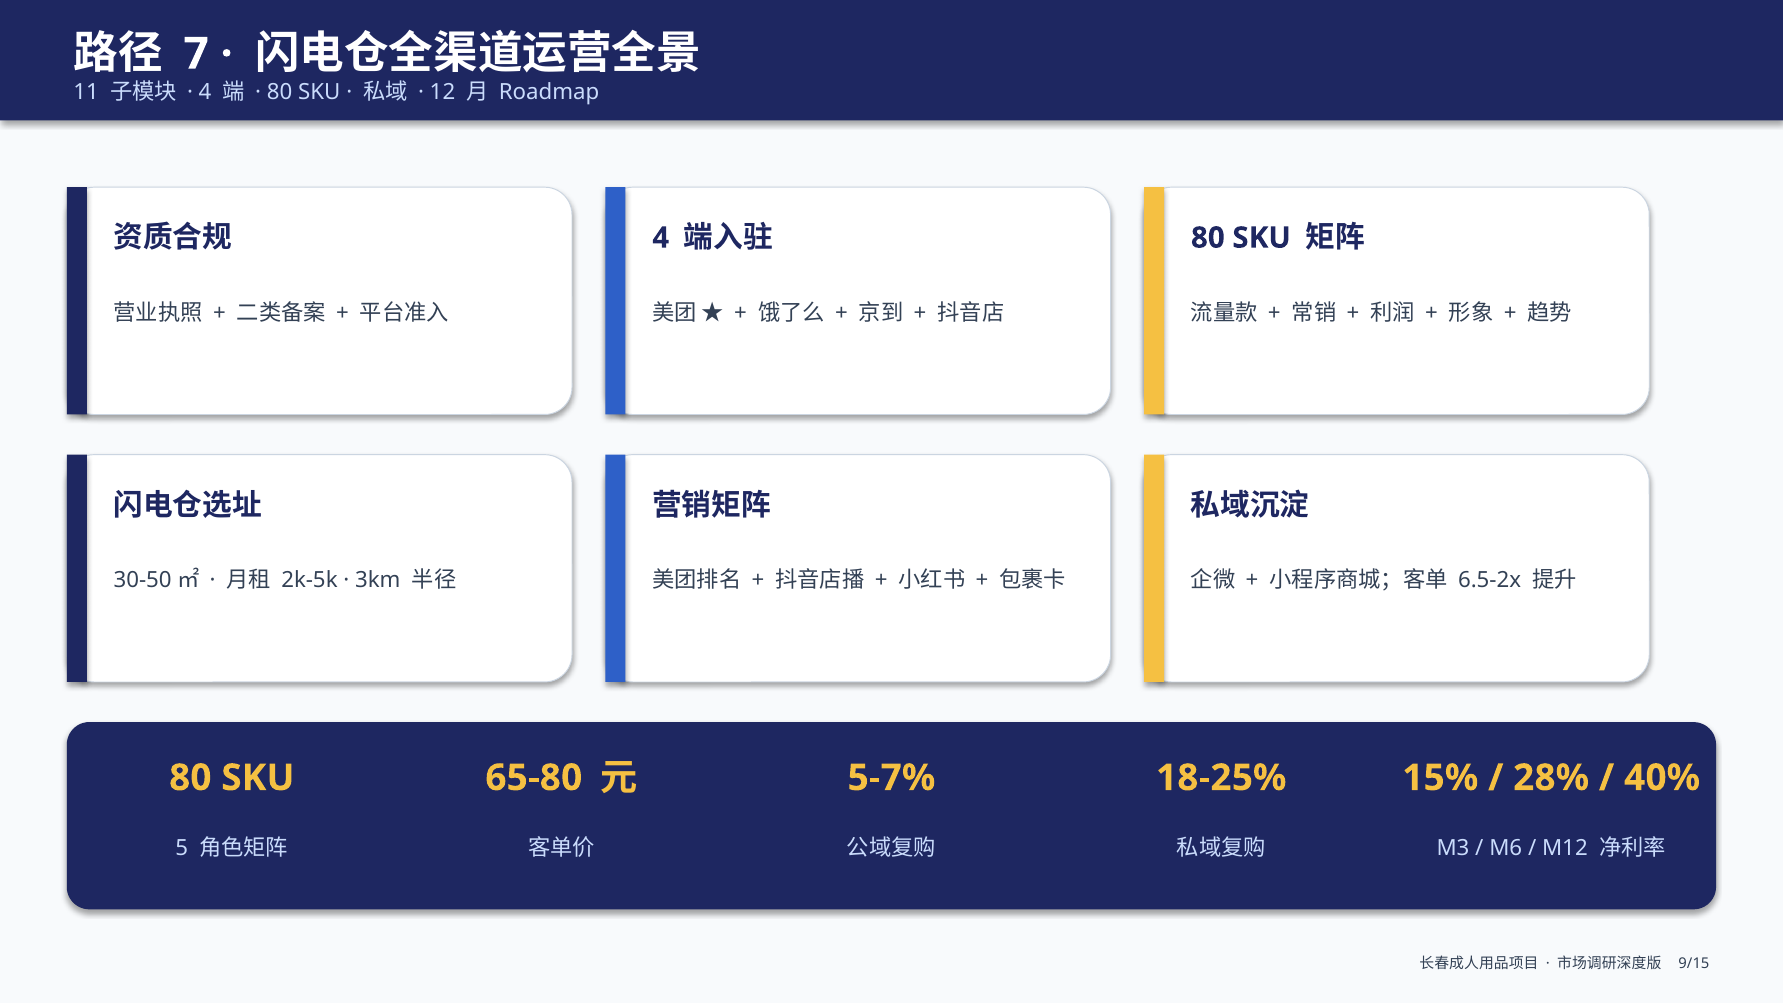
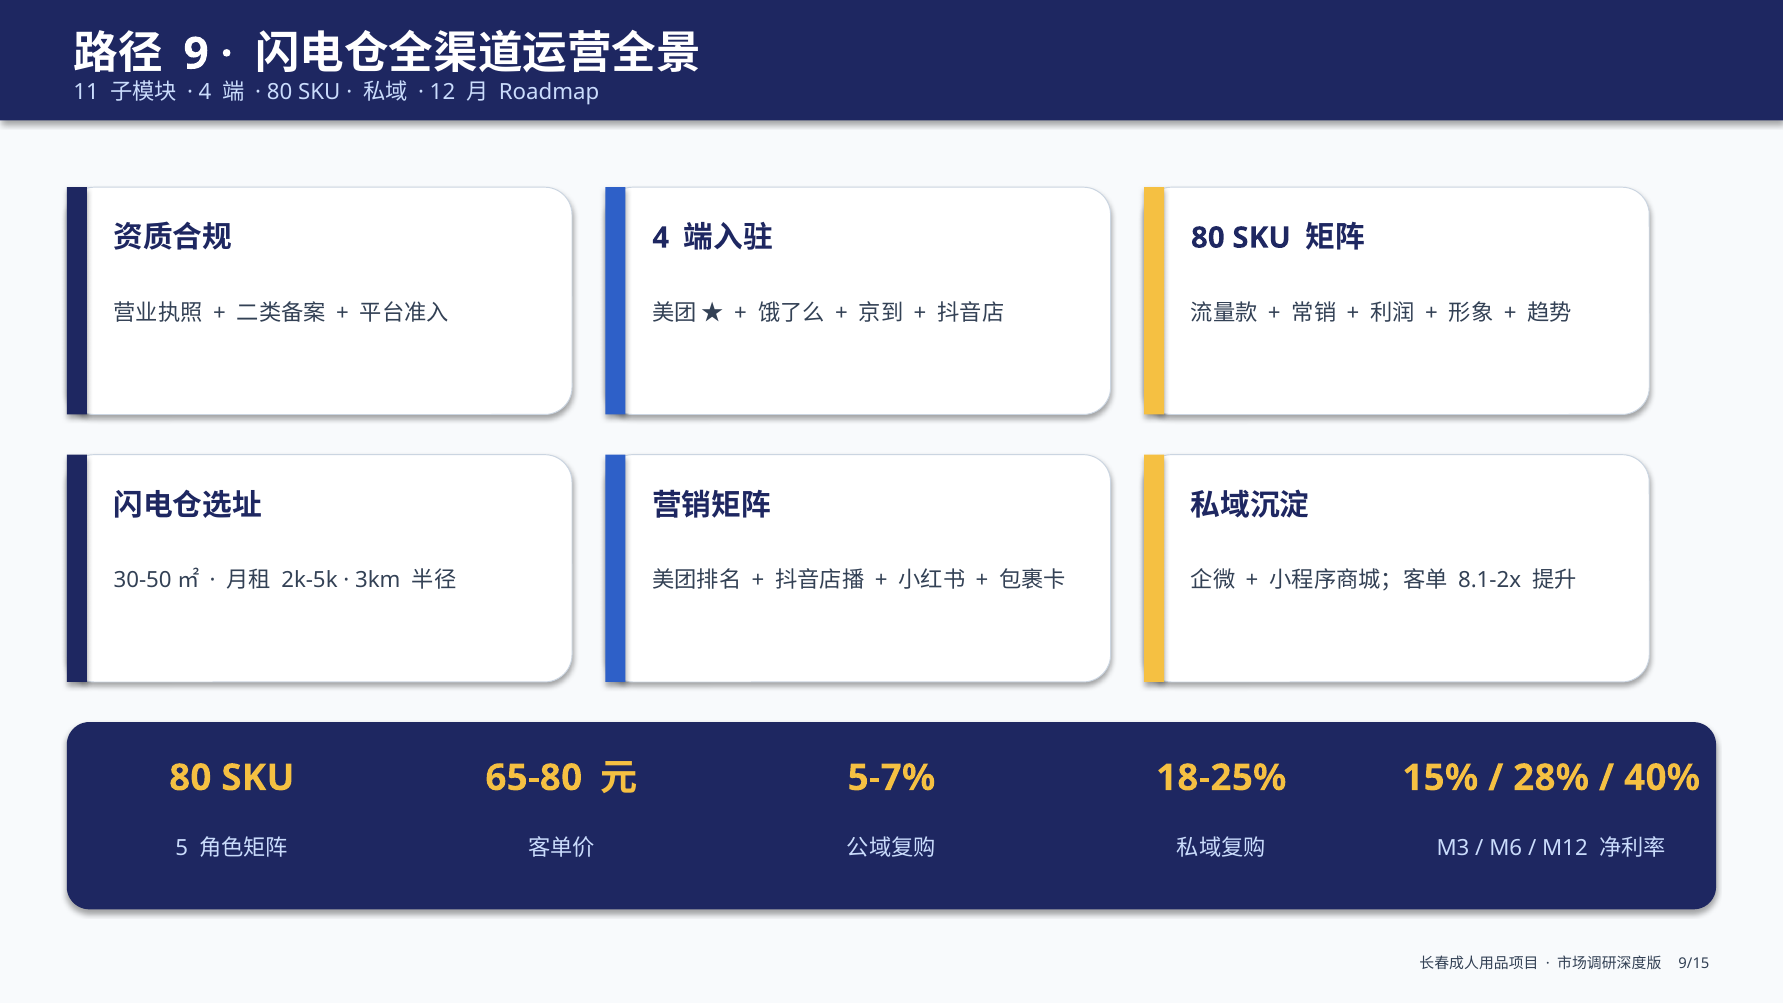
7: 7 -> 9
6.5-2x: 6.5-2x -> 8.1-2x
